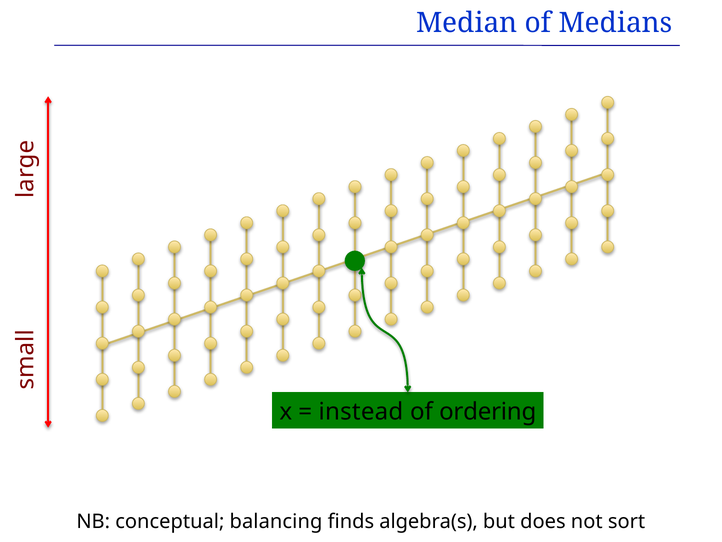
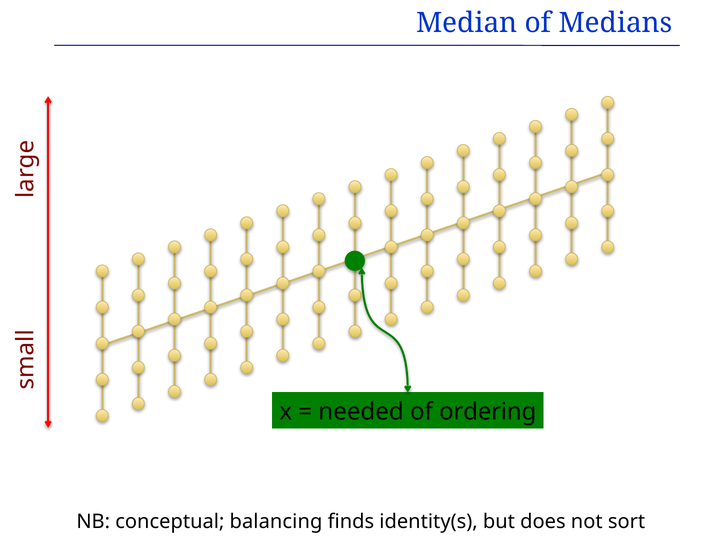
instead: instead -> needed
algebra(s: algebra(s -> identity(s
